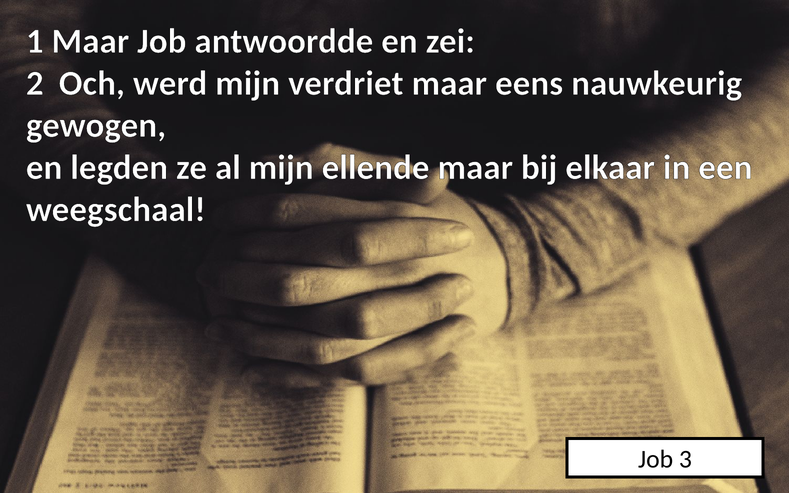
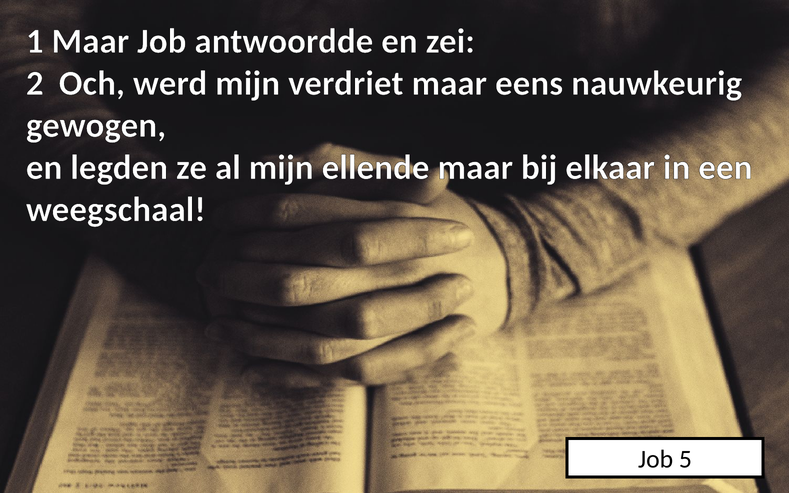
3: 3 -> 5
